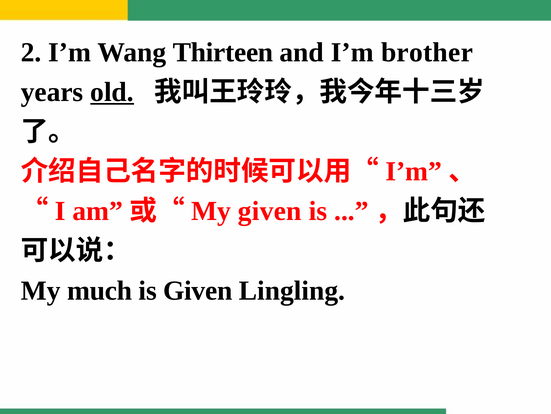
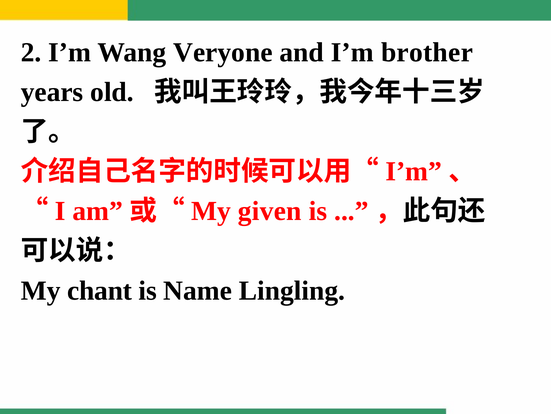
Thirteen: Thirteen -> Veryone
old underline: present -> none
much: much -> chant
is Given: Given -> Name
